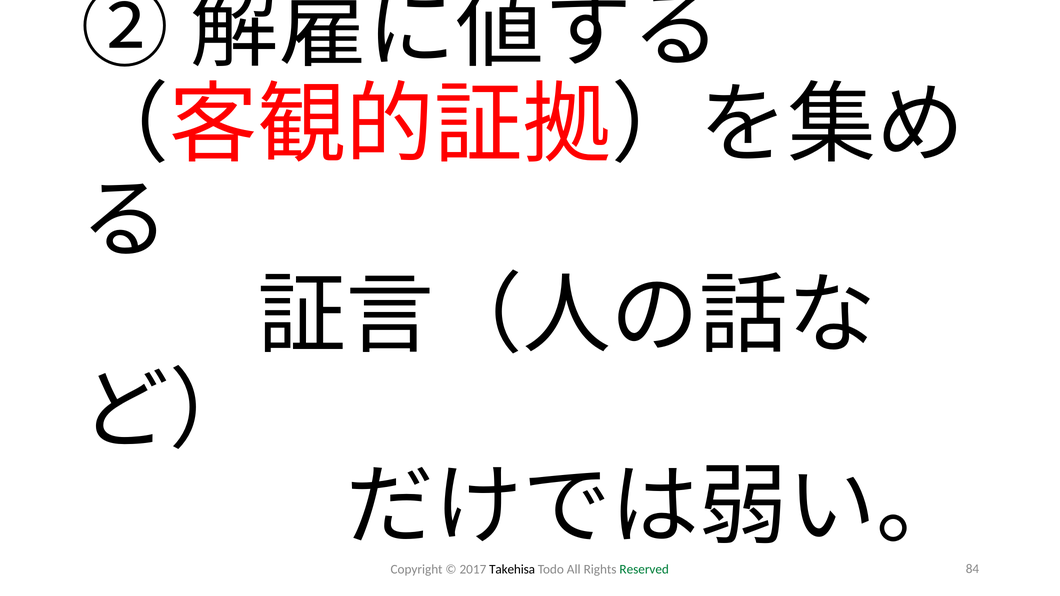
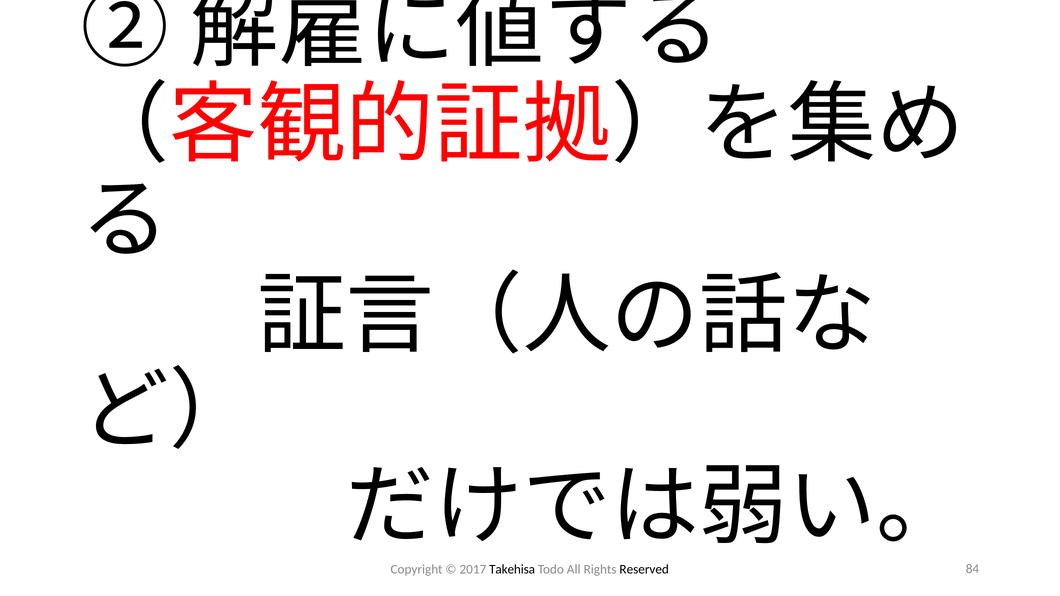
Reserved colour: green -> black
